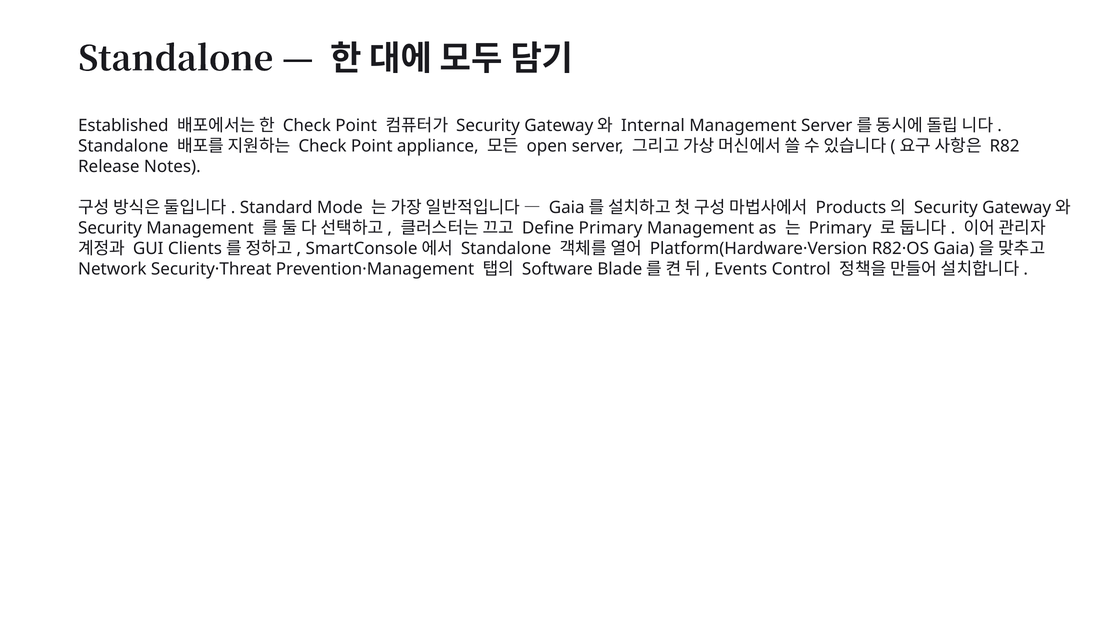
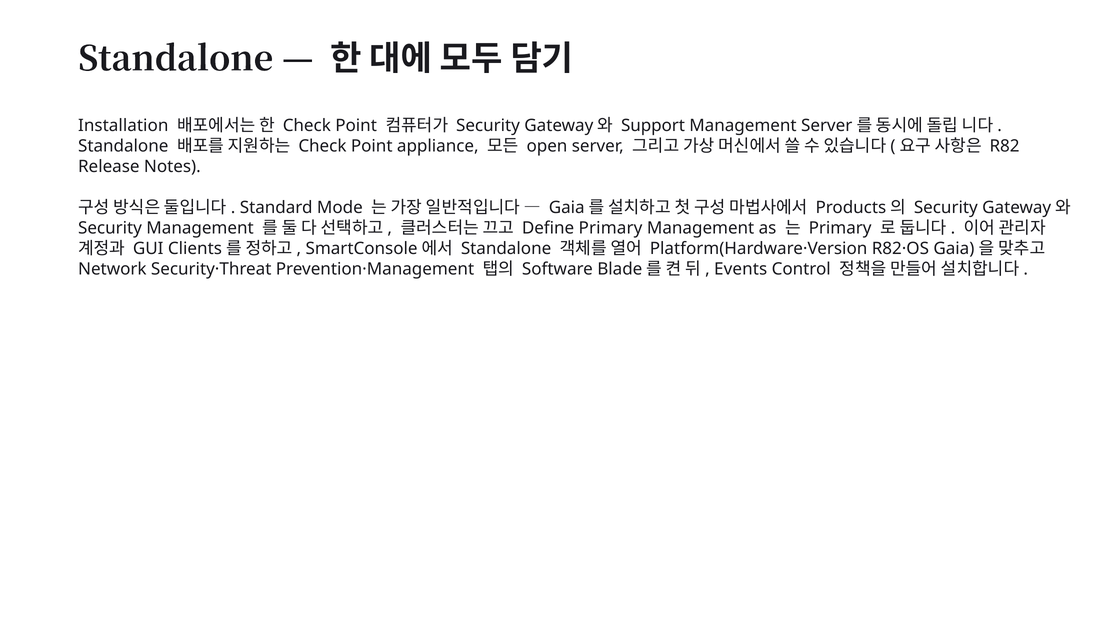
Established: Established -> Installation
Internal: Internal -> Support
